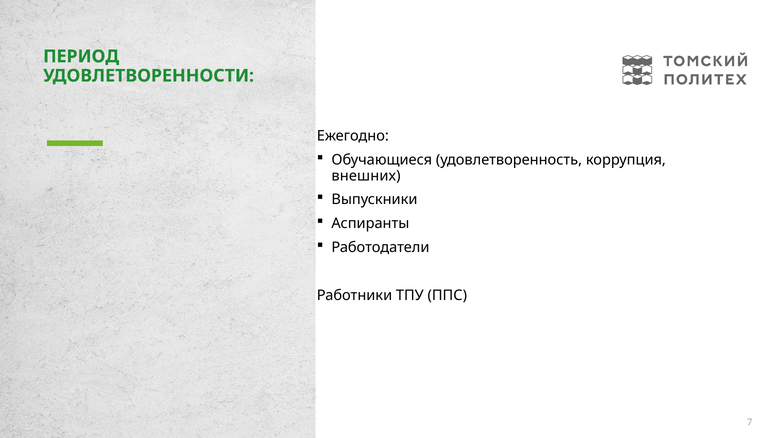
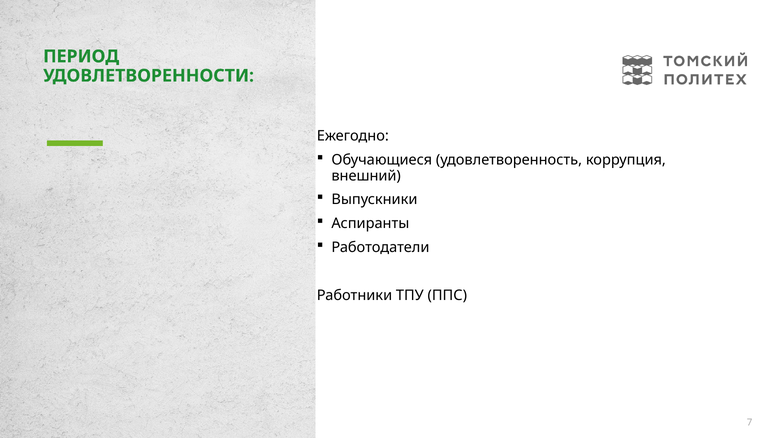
внешних: внешних -> внешний
